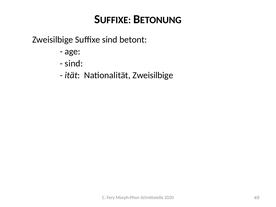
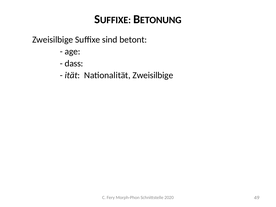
sind at (74, 63): sind -> dass
